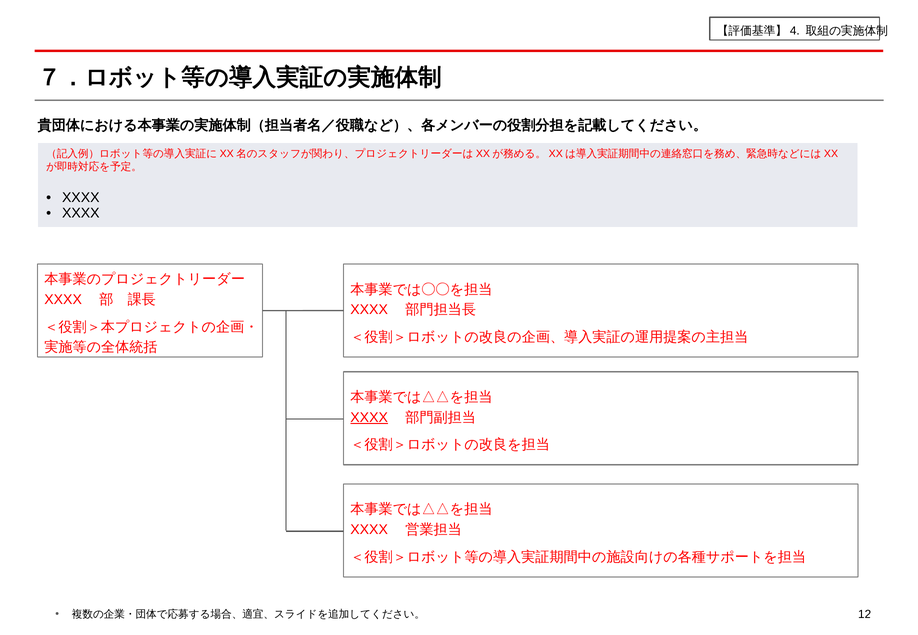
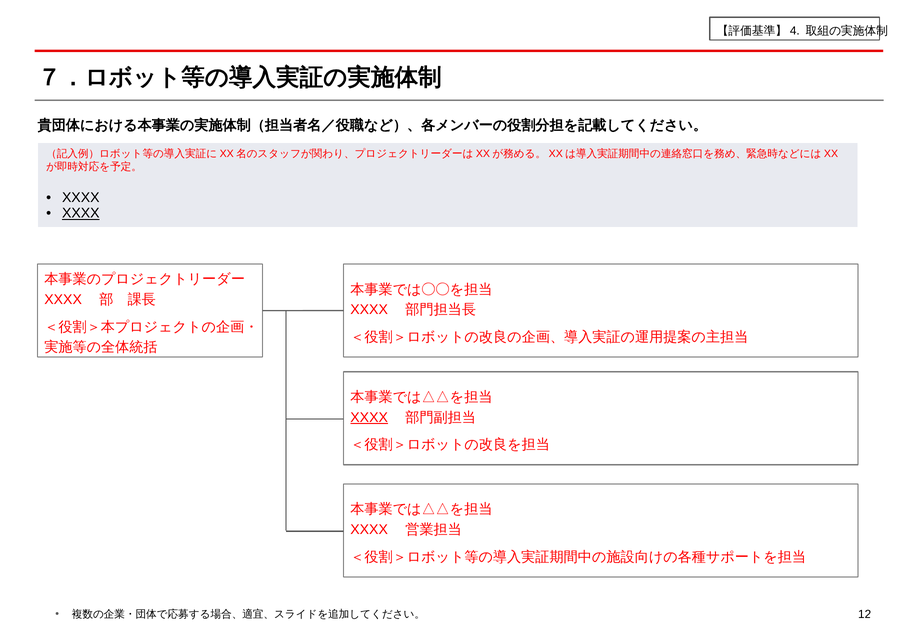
XXXX at (81, 213) underline: none -> present
